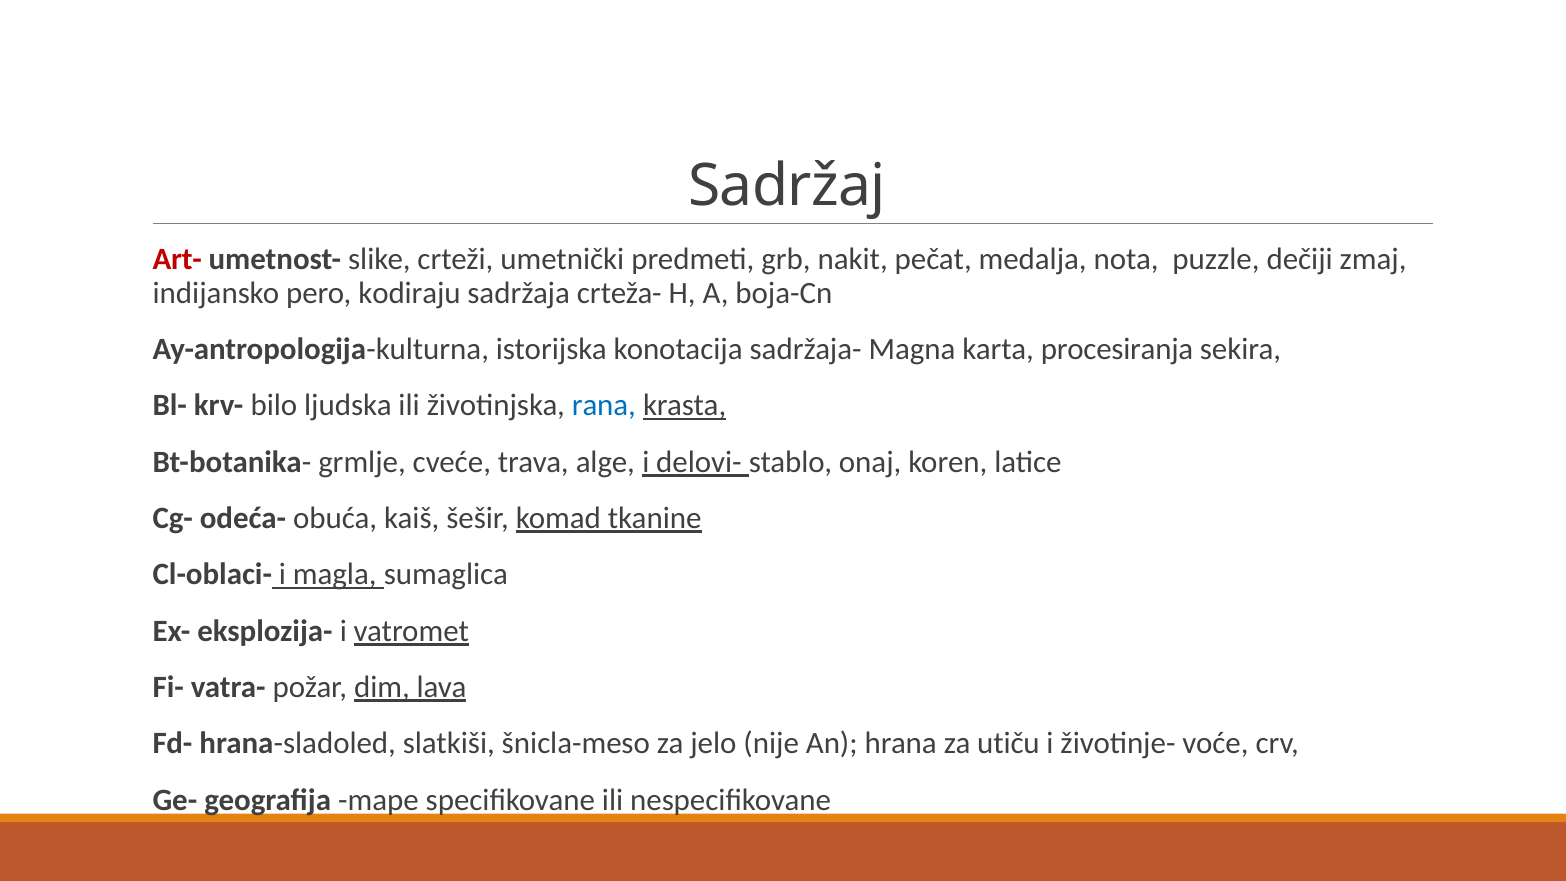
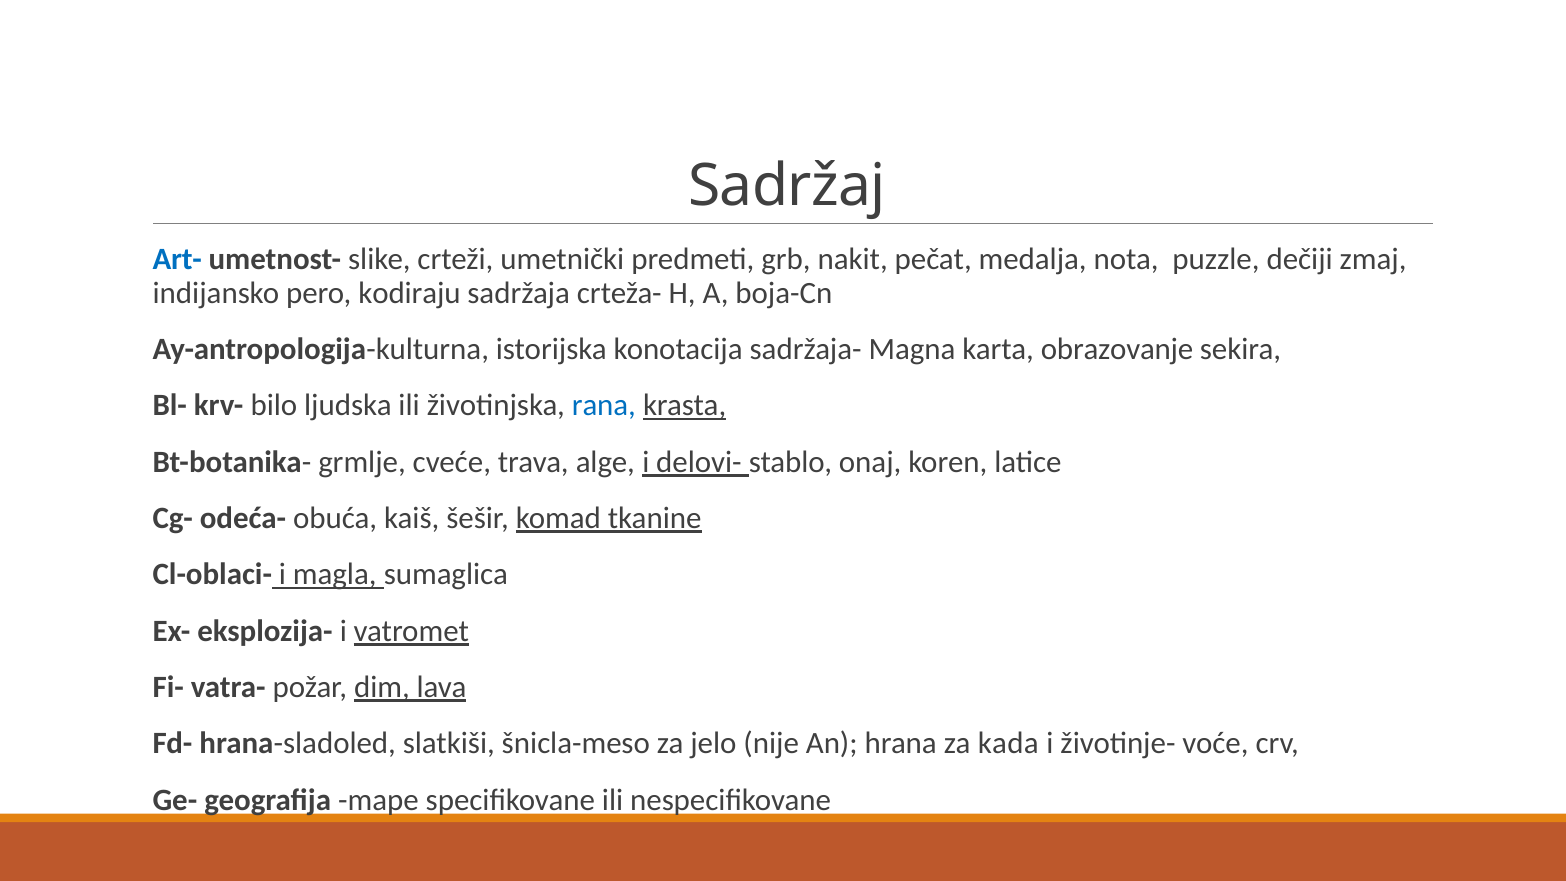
Art- colour: red -> blue
procesiranja: procesiranja -> obrazovanje
utiču: utiču -> kada
